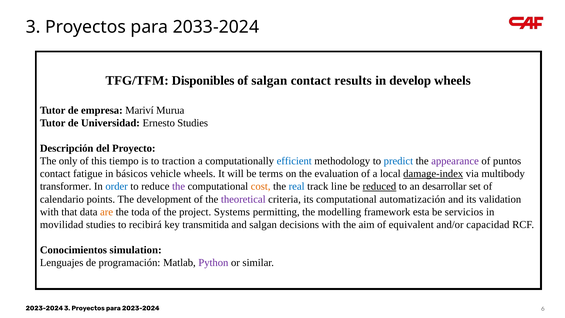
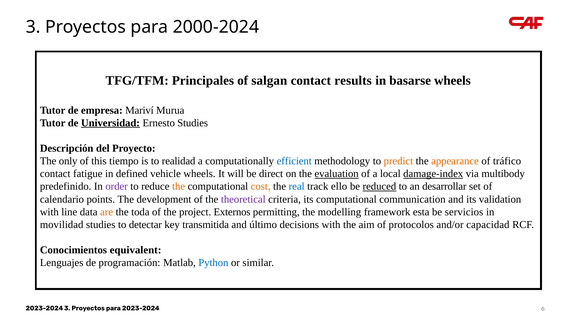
2033-2024: 2033-2024 -> 2000-2024
Disponibles: Disponibles -> Principales
develop: develop -> basarse
Universidad underline: none -> present
traction: traction -> realidad
predict colour: blue -> orange
appearance colour: purple -> orange
puntos: puntos -> tráfico
básicos: básicos -> defined
terms: terms -> direct
evaluation underline: none -> present
transformer: transformer -> predefinido
order colour: blue -> purple
the at (179, 186) colour: purple -> orange
line: line -> ello
automatización: automatización -> communication
that: that -> line
Systems: Systems -> Externos
recibirá: recibirá -> detectar
and salgan: salgan -> último
equivalent: equivalent -> protocolos
simulation: simulation -> equivalent
Python colour: purple -> blue
